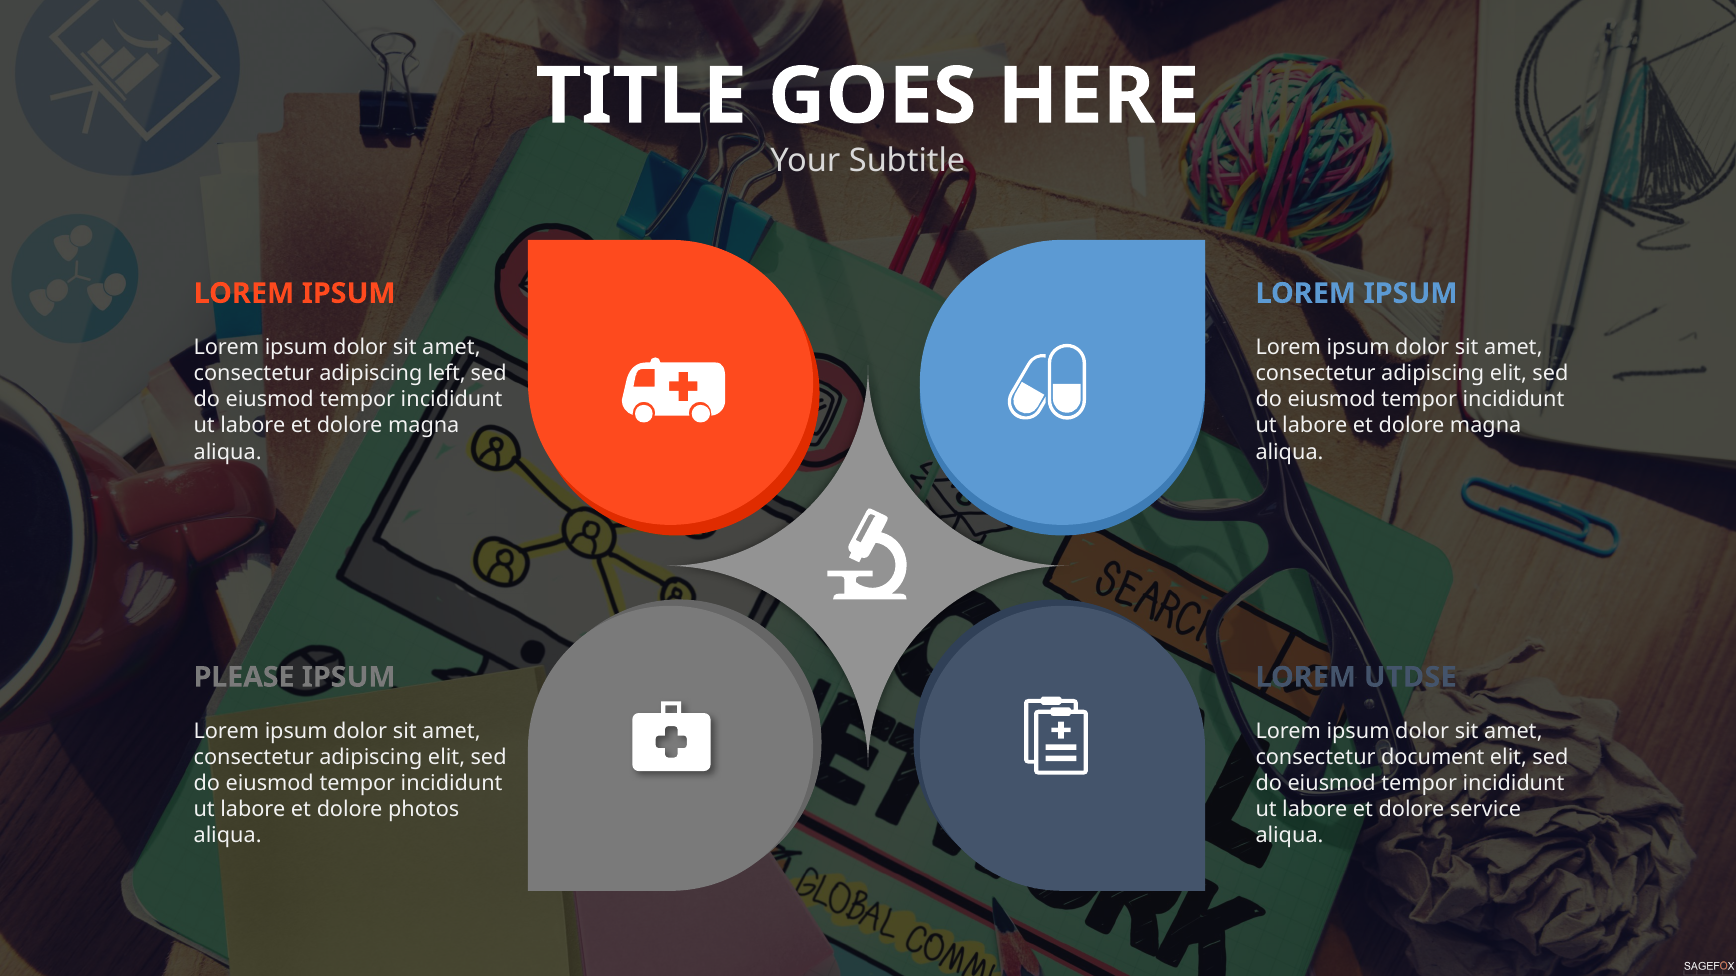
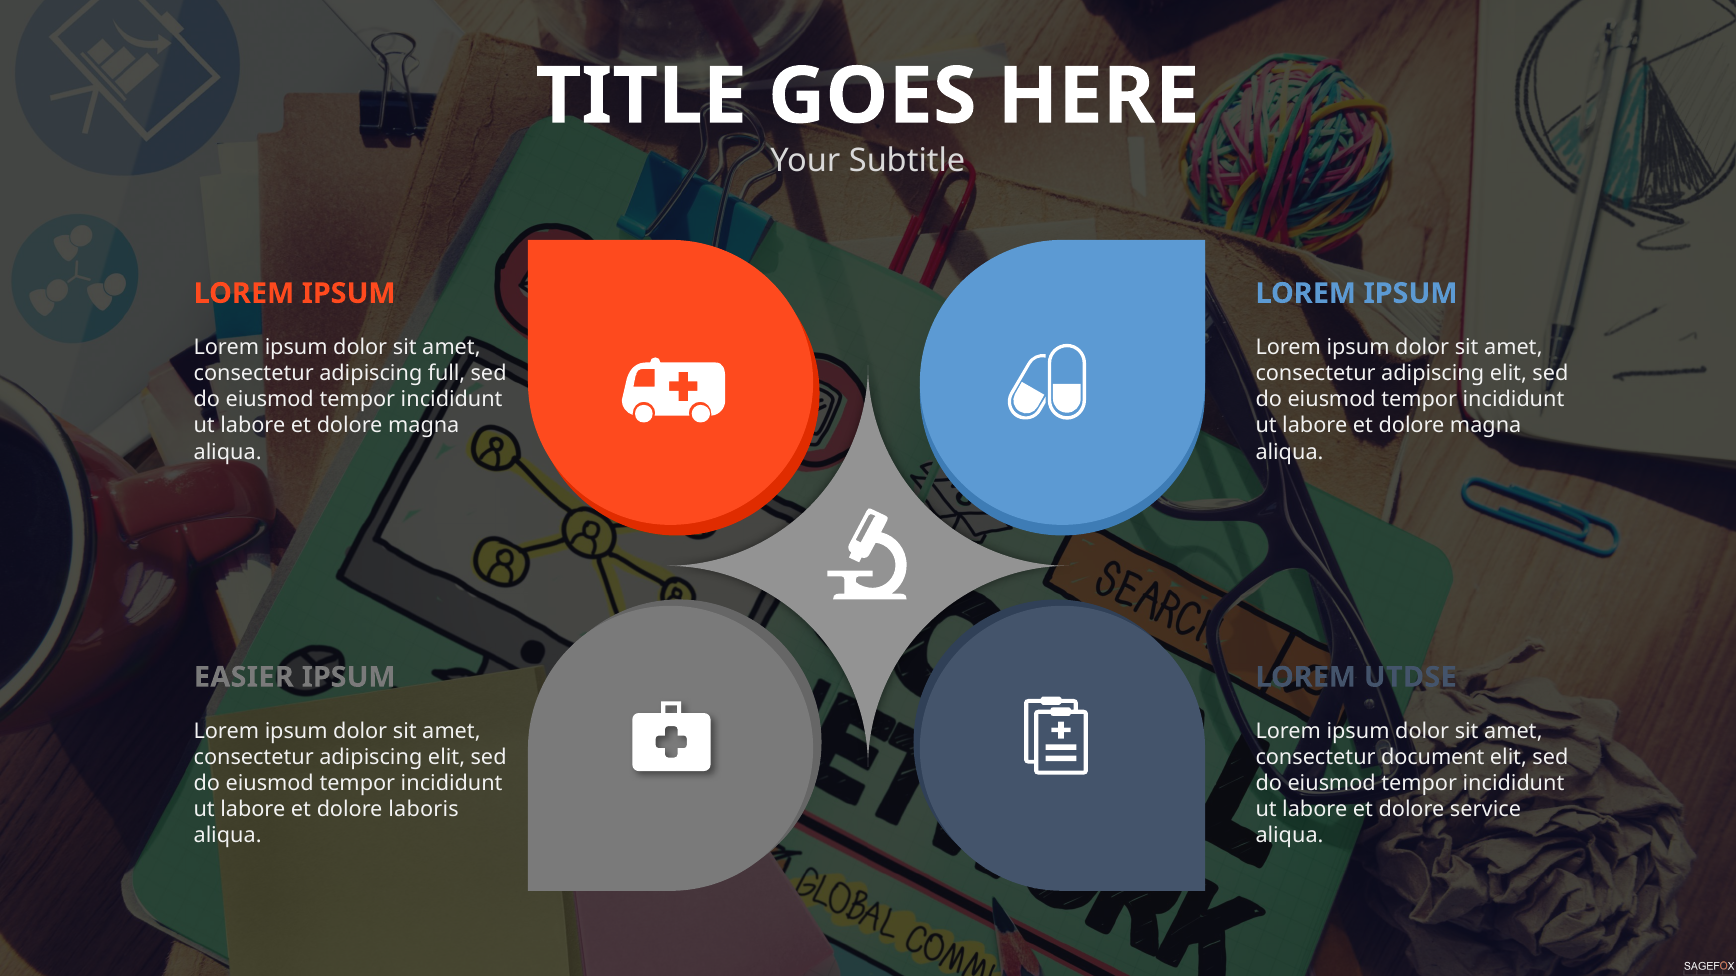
left: left -> full
PLEASE: PLEASE -> EASIER
photos: photos -> laboris
